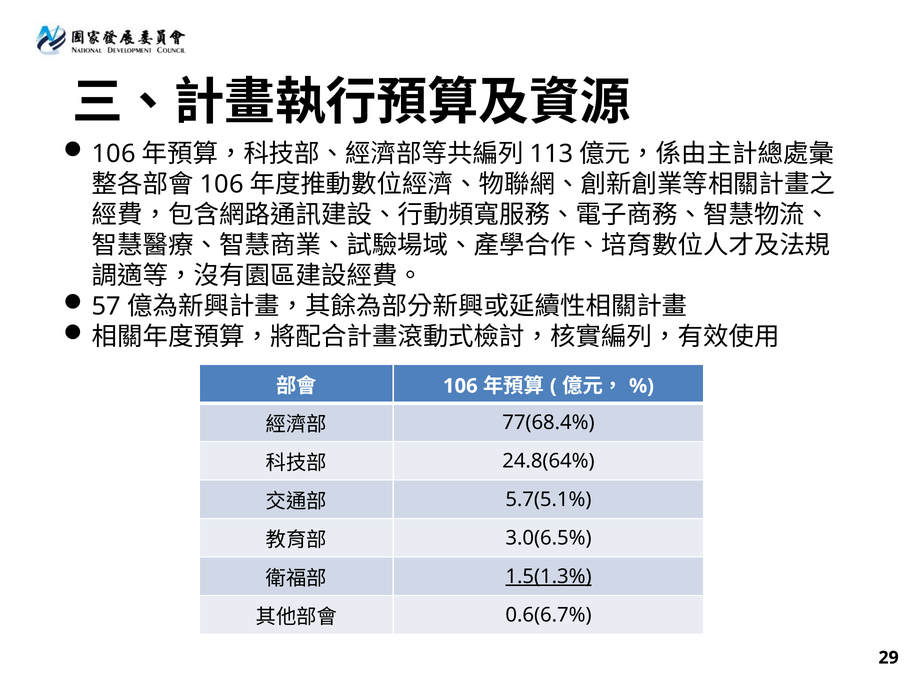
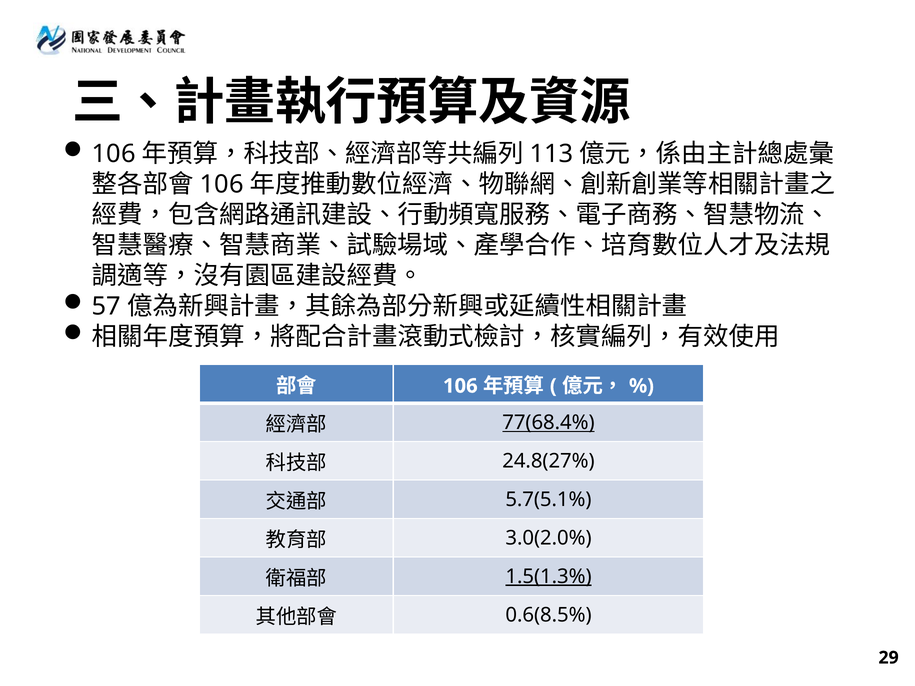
77(68.4% underline: none -> present
24.8(64%: 24.8(64% -> 24.8(27%
3.0(6.5%: 3.0(6.5% -> 3.0(2.0%
0.6(6.7%: 0.6(6.7% -> 0.6(8.5%
